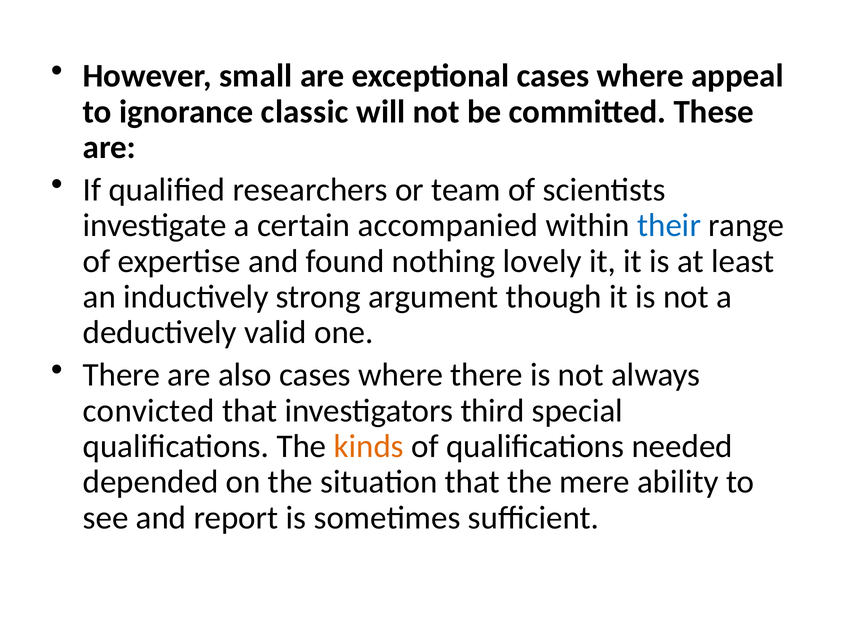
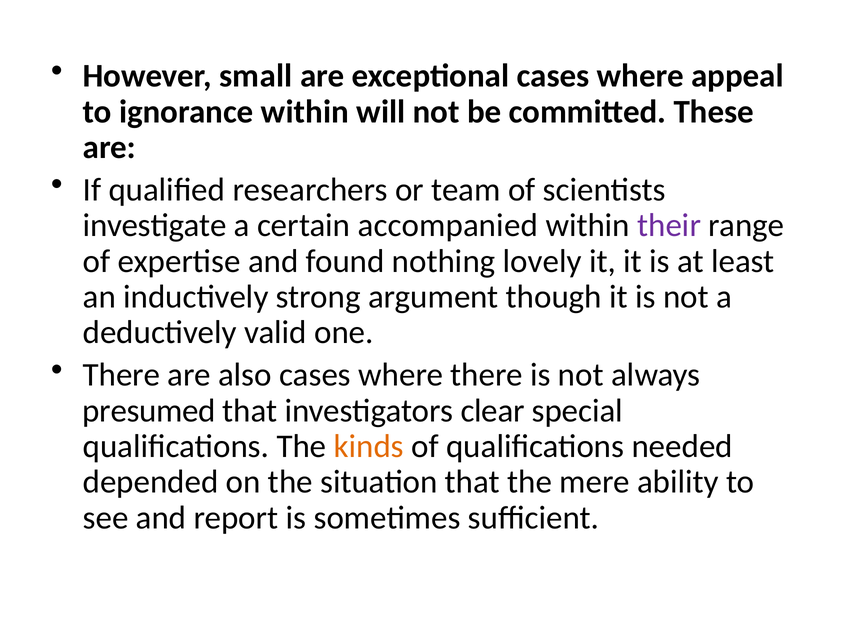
ignorance classic: classic -> within
their colour: blue -> purple
convicted: convicted -> presumed
third: third -> clear
